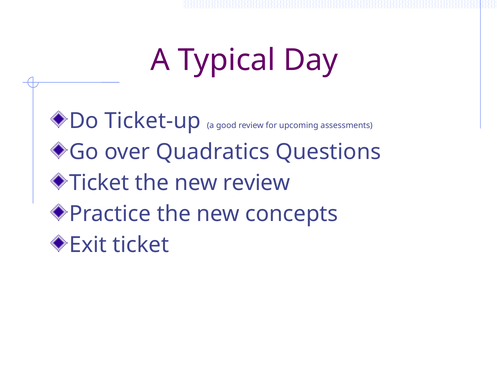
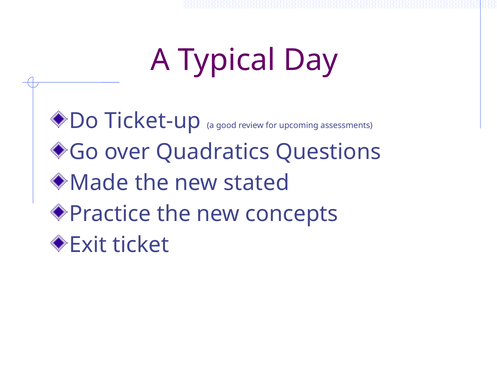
Ticket at (99, 183): Ticket -> Made
new review: review -> stated
